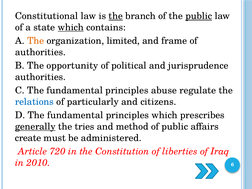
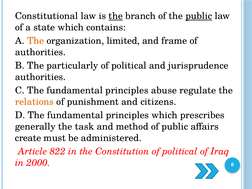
which at (71, 27) underline: present -> none
opportunity: opportunity -> particularly
relations colour: blue -> orange
particularly: particularly -> punishment
generally underline: present -> none
tries: tries -> task
720: 720 -> 822
Constitution of liberties: liberties -> political
2010: 2010 -> 2000
